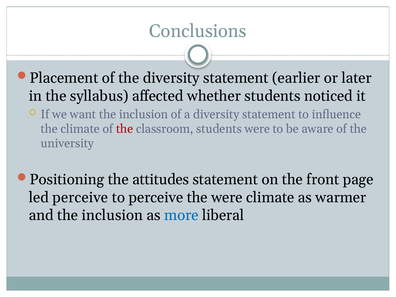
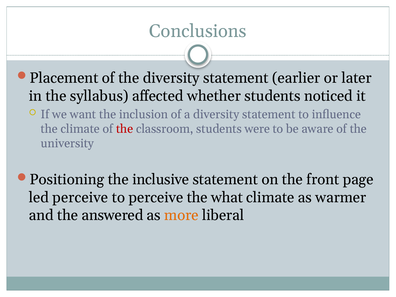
attitudes: attitudes -> inclusive
the were: were -> what
and the inclusion: inclusion -> answered
more colour: blue -> orange
